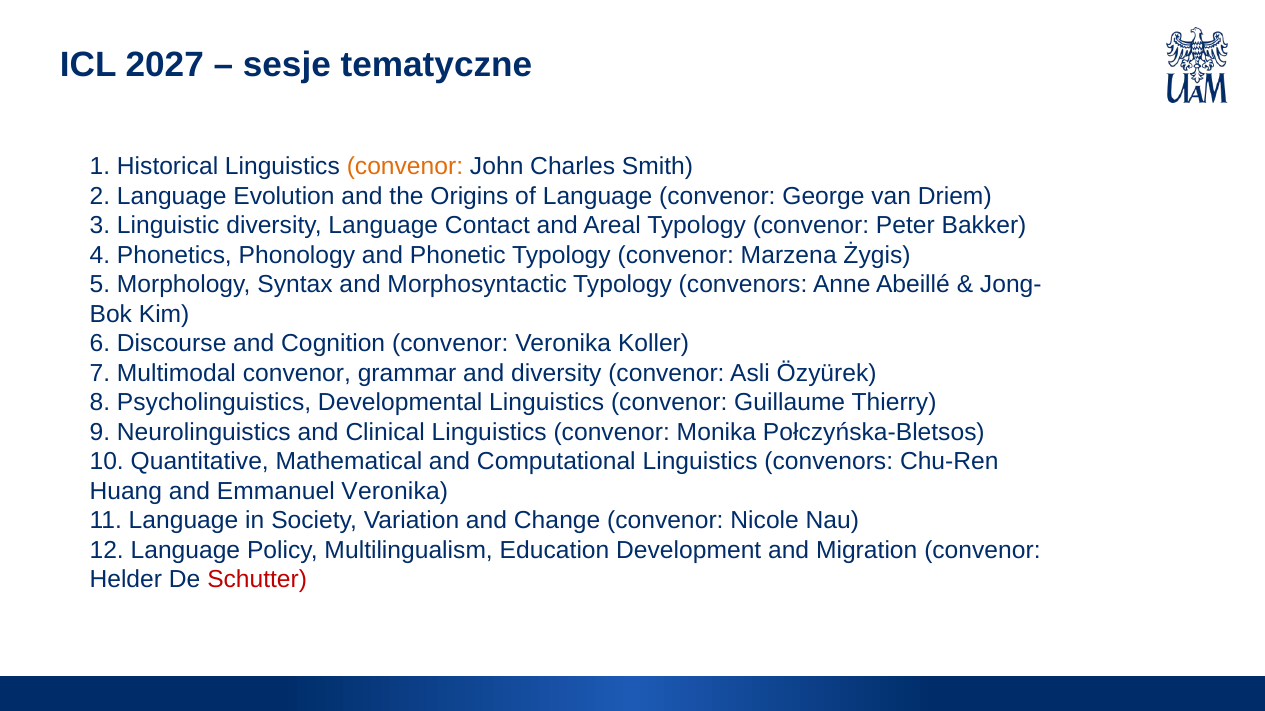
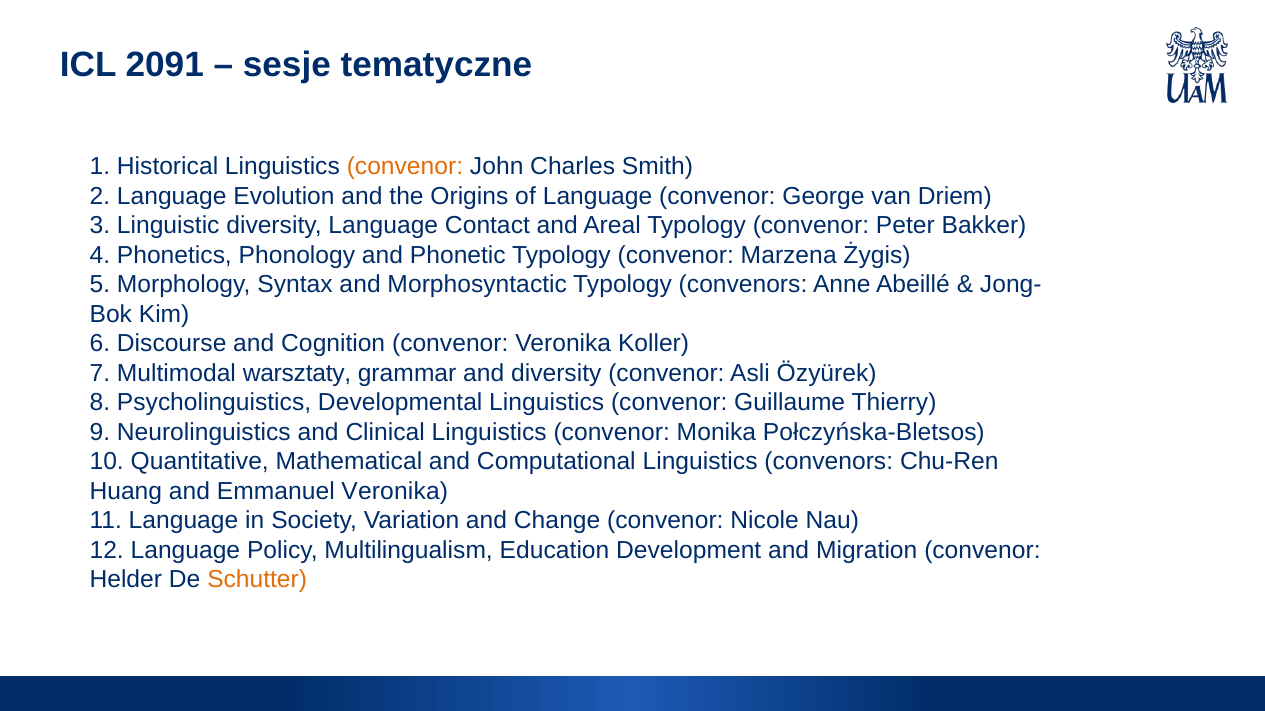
2027: 2027 -> 2091
Multimodal convenor: convenor -> warsztaty
Schutter colour: red -> orange
